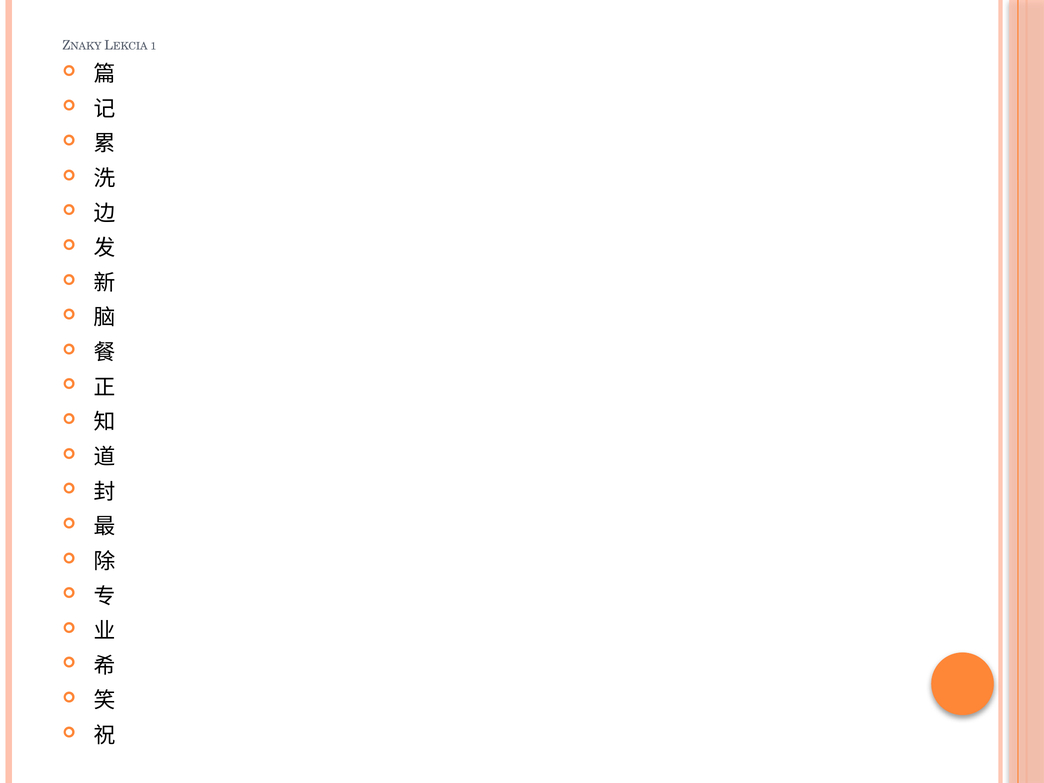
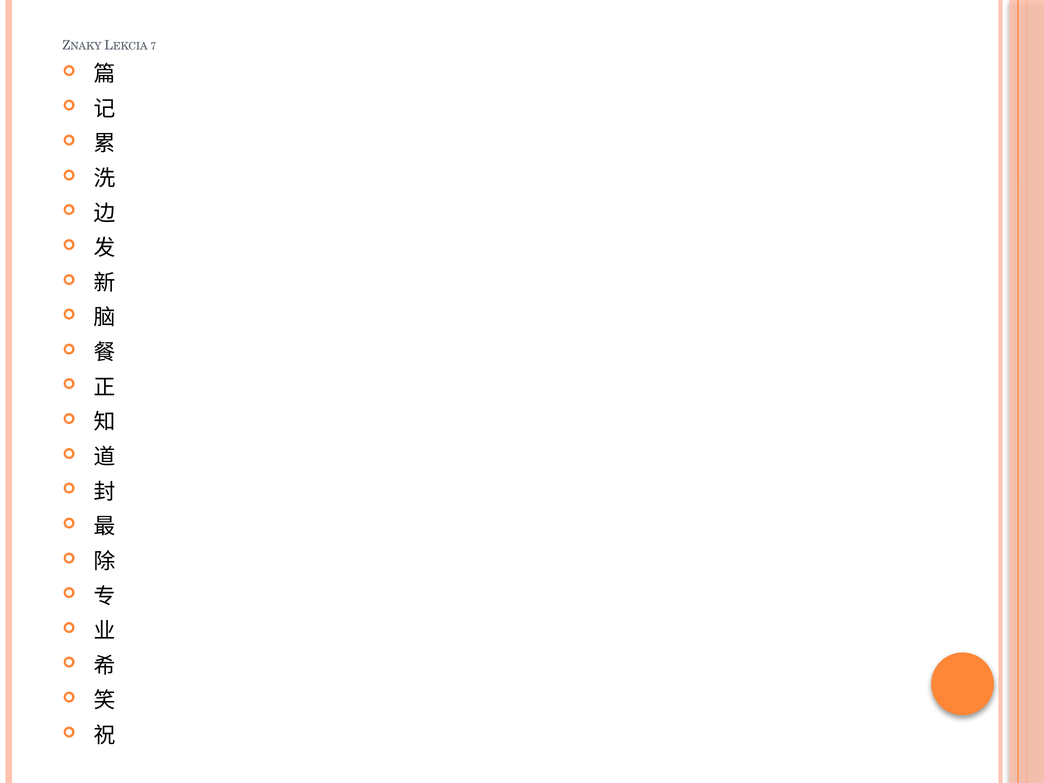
1: 1 -> 7
